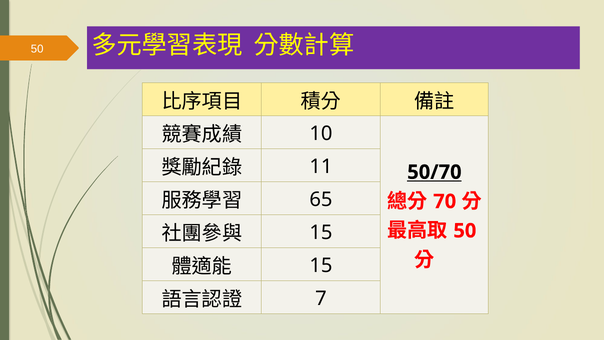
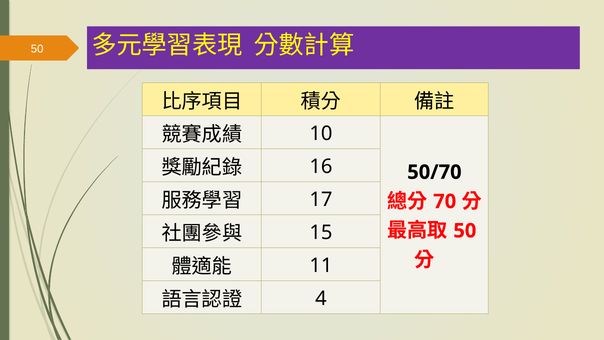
11: 11 -> 16
50/70 underline: present -> none
65: 65 -> 17
15 at (321, 265): 15 -> 11
7: 7 -> 4
